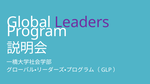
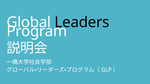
Leaders colour: purple -> black
